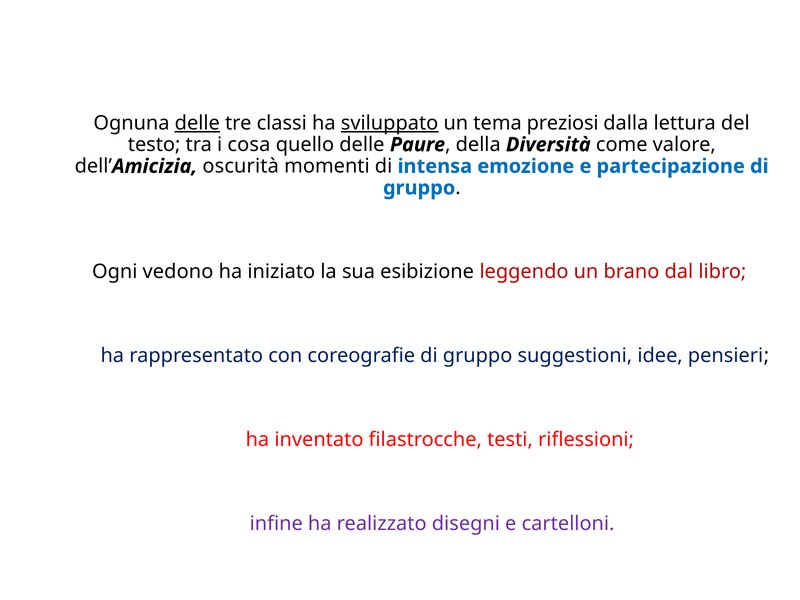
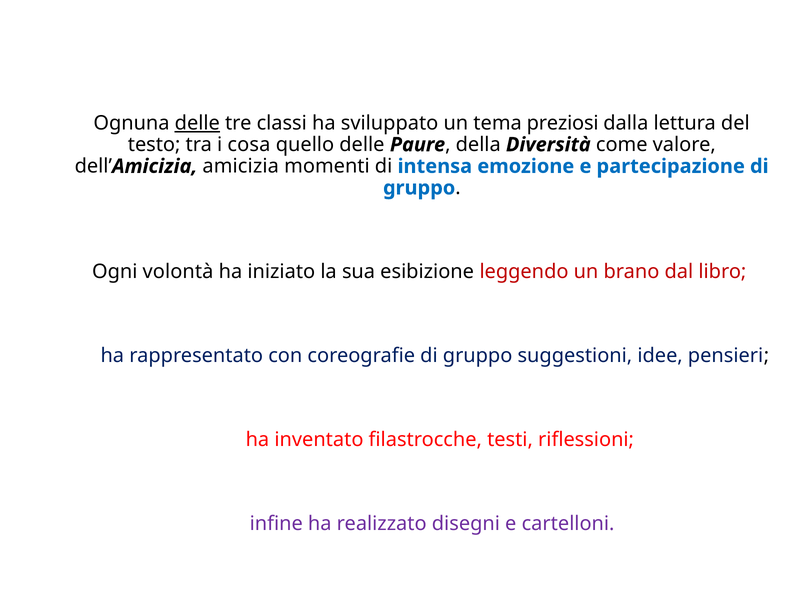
sviluppato underline: present -> none
oscurità at (241, 166): oscurità -> amicizia
vedono: vedono -> volontà
